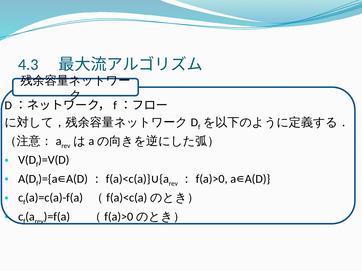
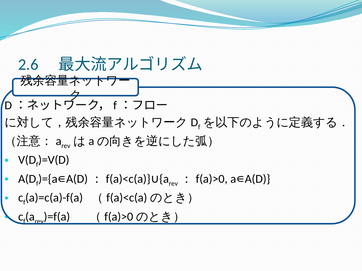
4.3: 4.3 -> 2.6
